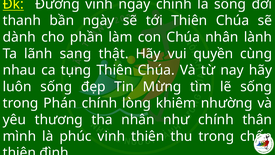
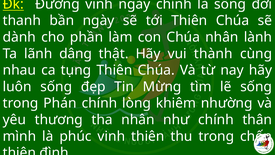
sang: sang -> dâng
quyền: quyền -> thành
